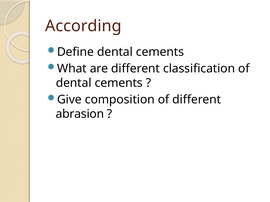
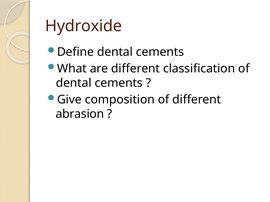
According: According -> Hydroxide
